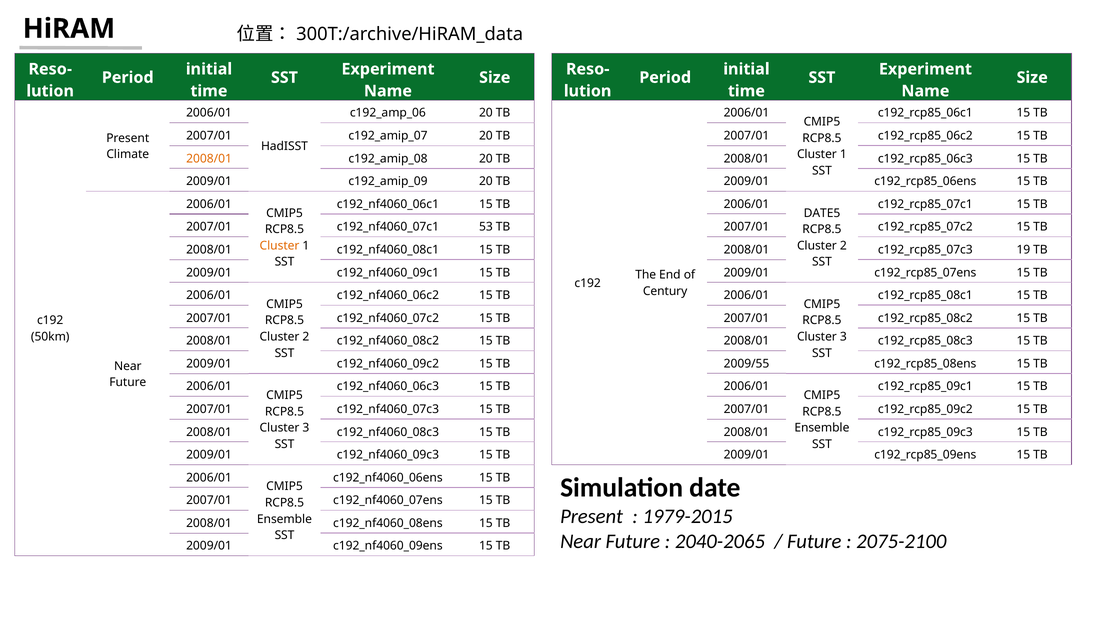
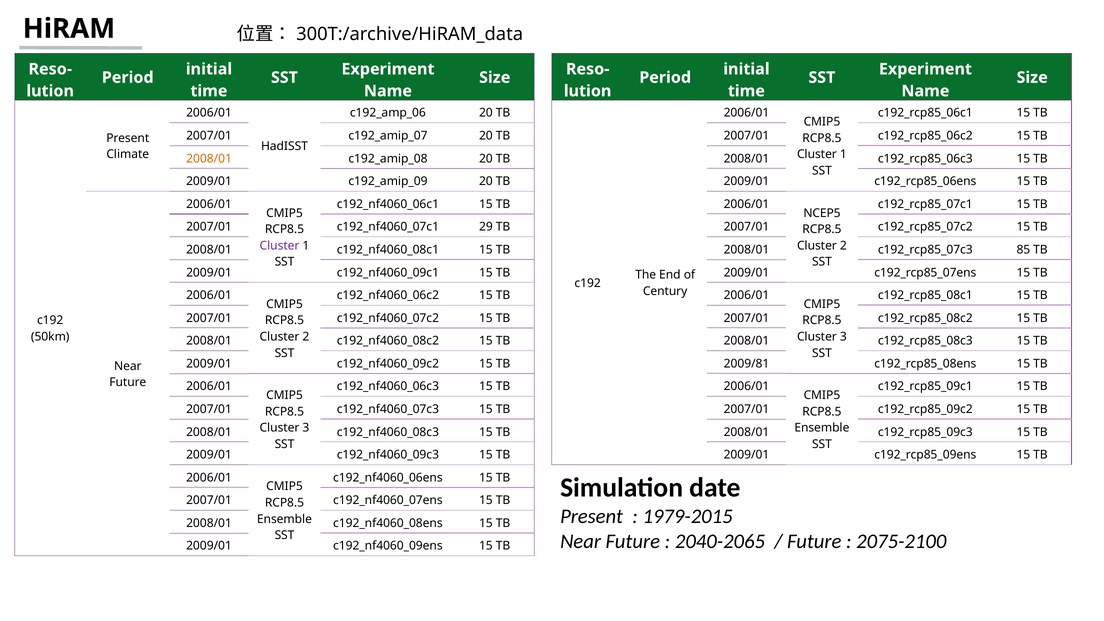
DATE5: DATE5 -> NCEP5
53: 53 -> 29
Cluster at (280, 246) colour: orange -> purple
19: 19 -> 85
2009/55: 2009/55 -> 2009/81
